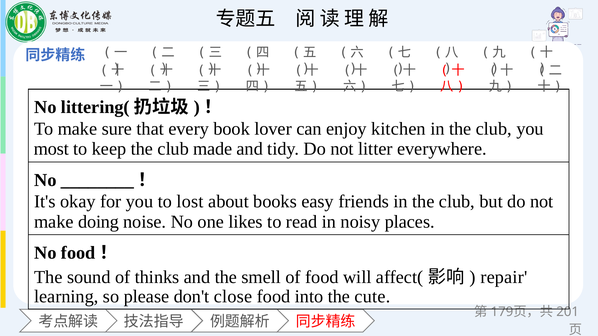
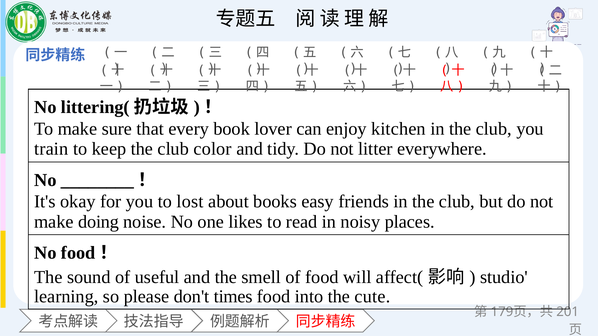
most: most -> train
made: made -> color
thinks: thinks -> useful
repair: repair -> studio
close: close -> times
